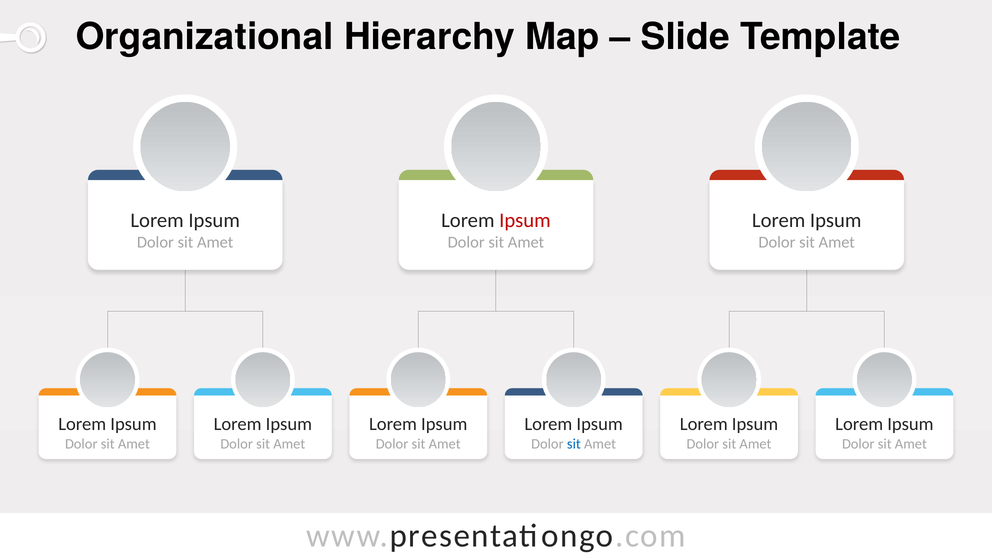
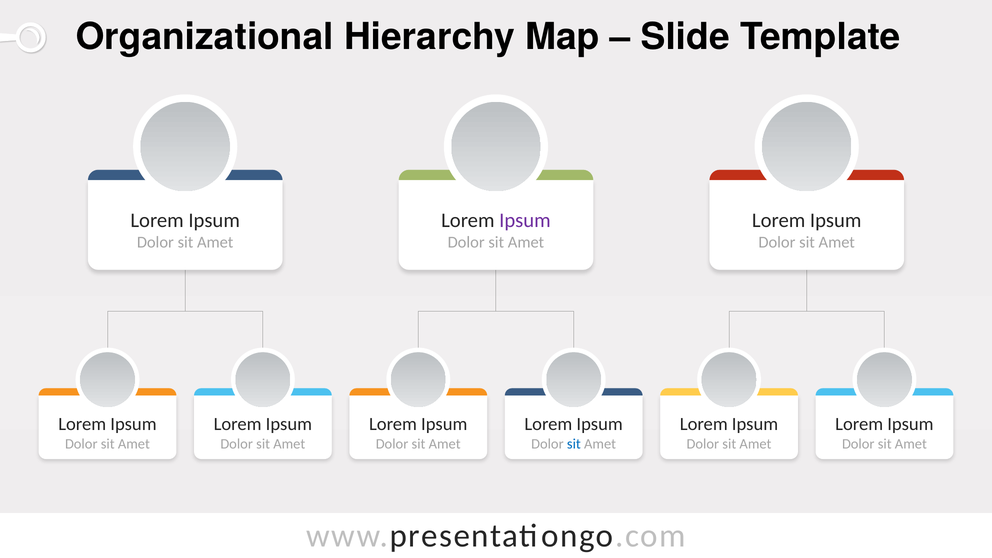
Ipsum at (525, 220) colour: red -> purple
